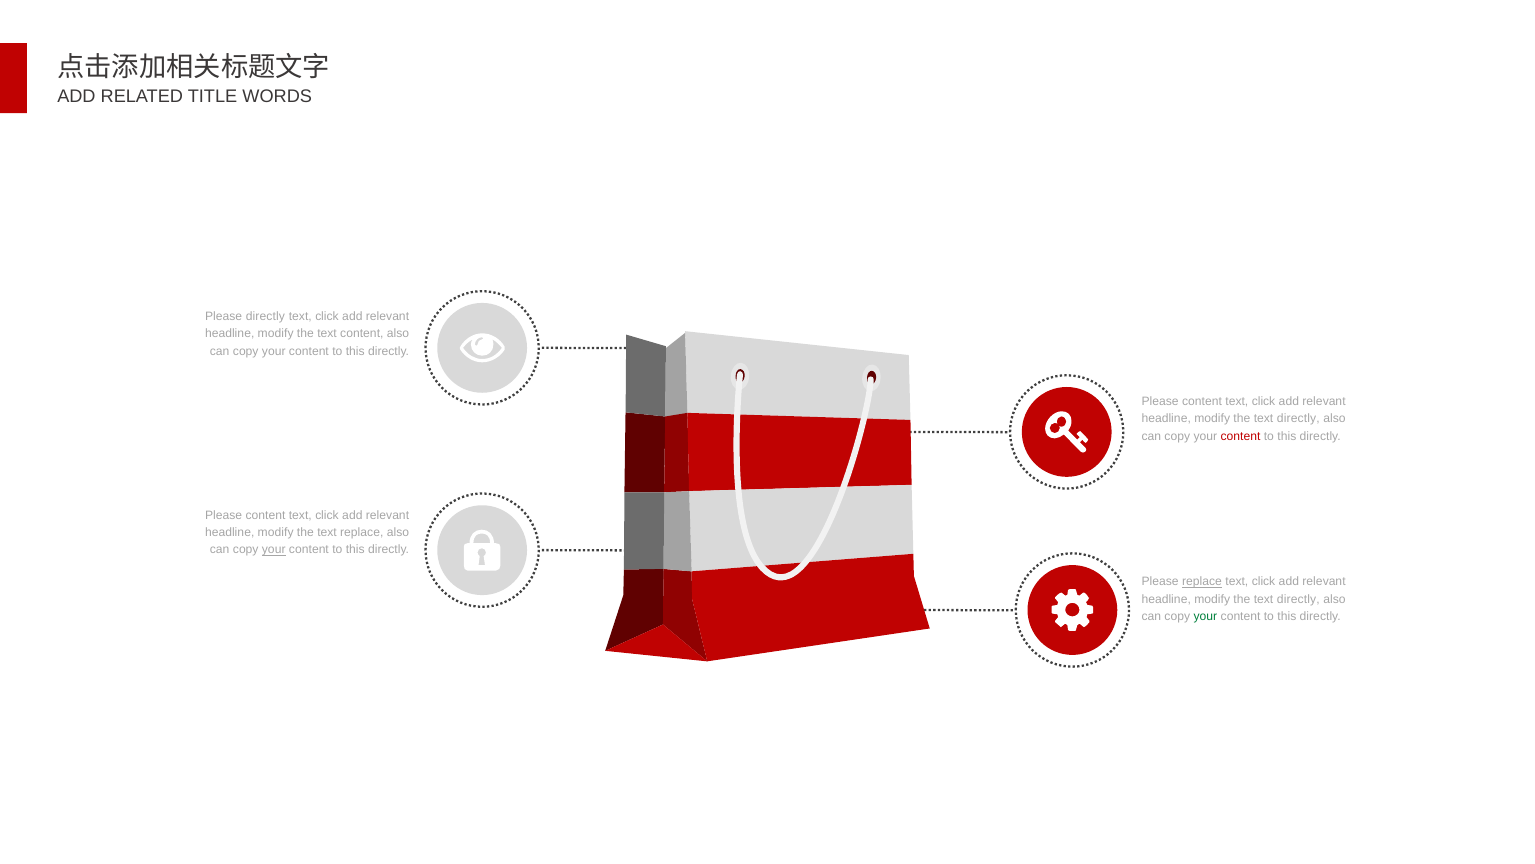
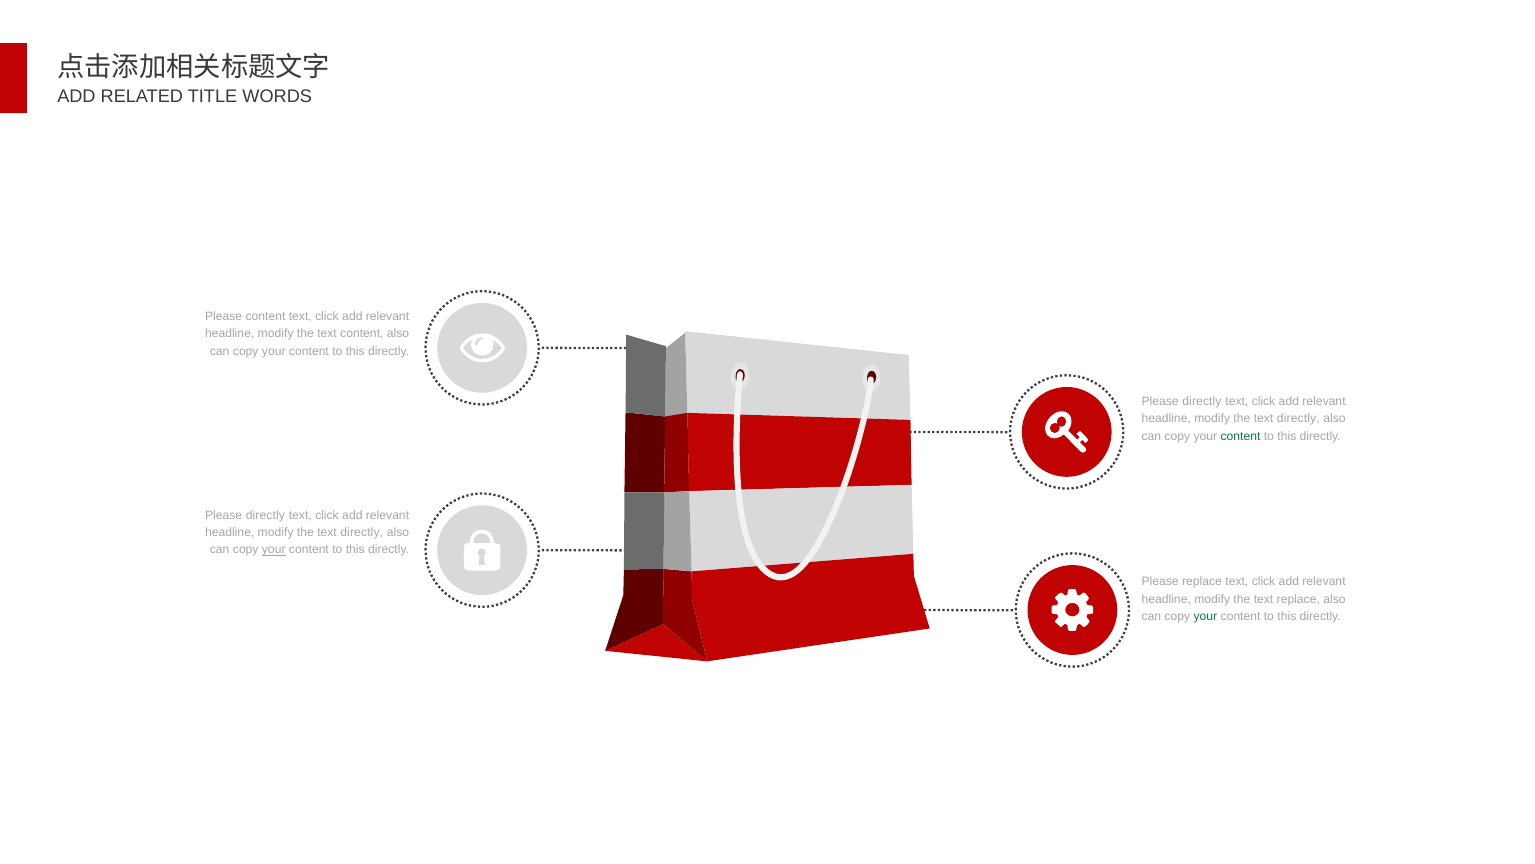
Please directly: directly -> content
content at (1202, 401): content -> directly
content at (1241, 436) colour: red -> green
content at (265, 515): content -> directly
replace at (362, 532): replace -> directly
replace at (1202, 582) underline: present -> none
directly at (1298, 599): directly -> replace
